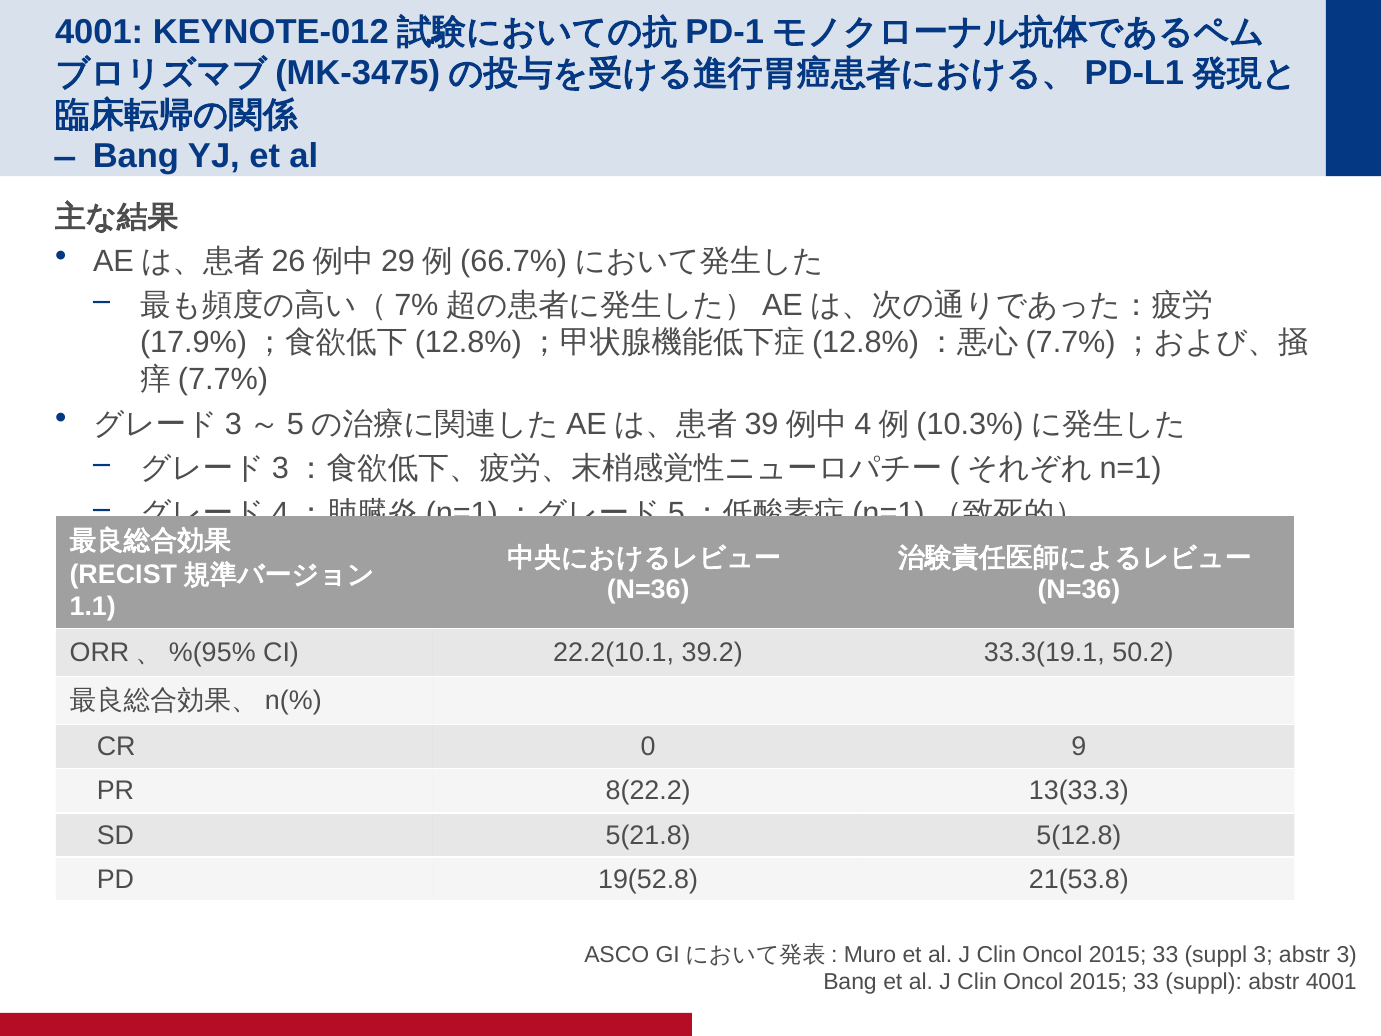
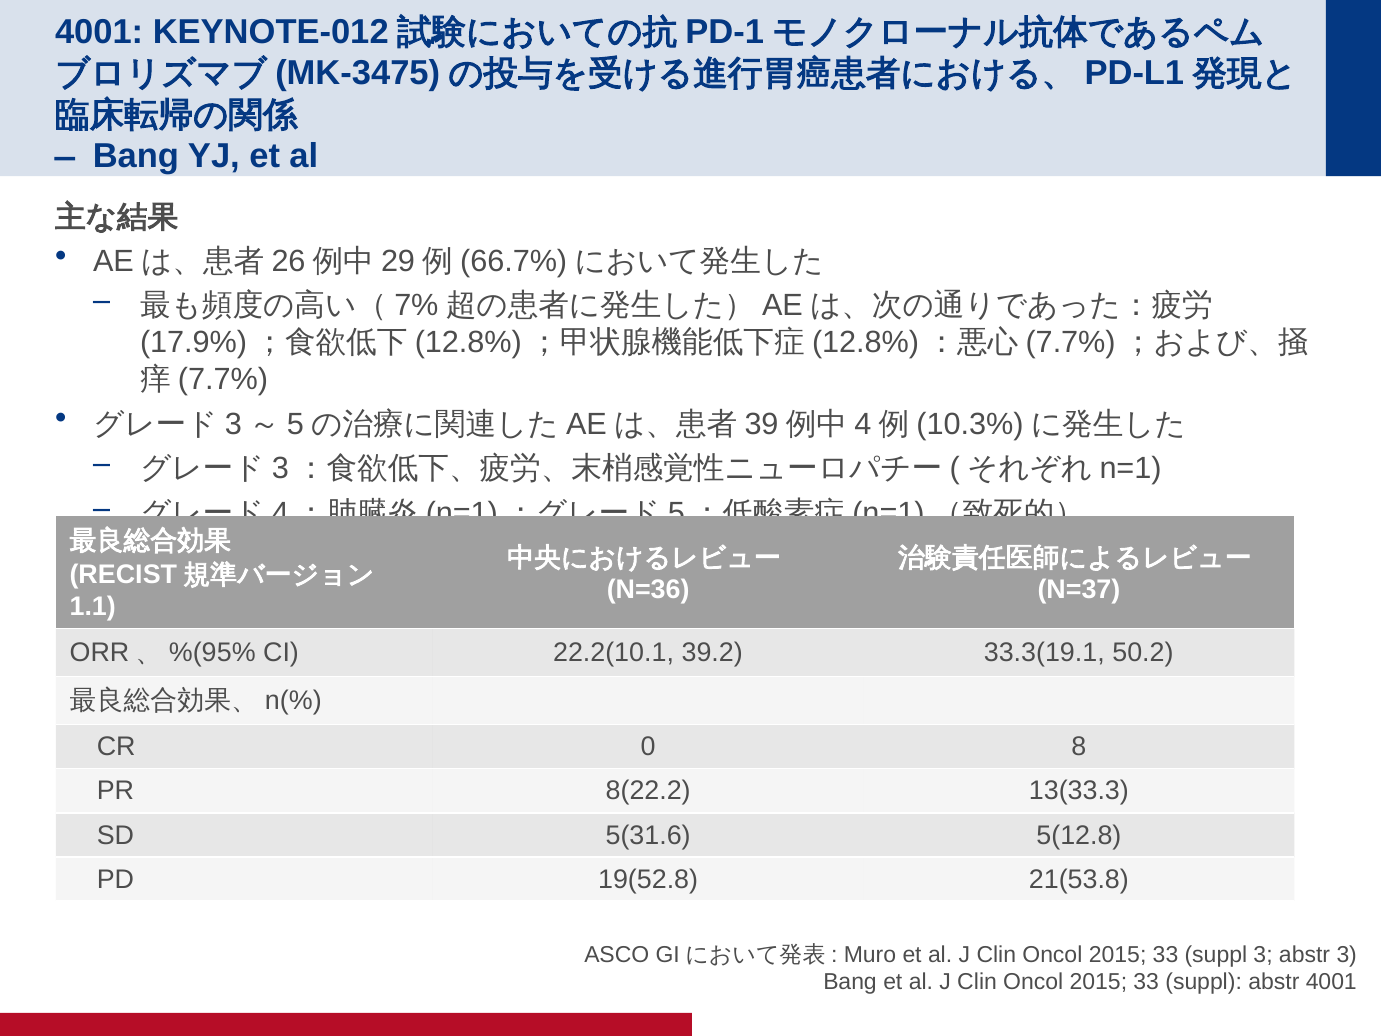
N=36 at (1079, 590): N=36 -> N=37
9: 9 -> 8
5(21.8: 5(21.8 -> 5(31.6
